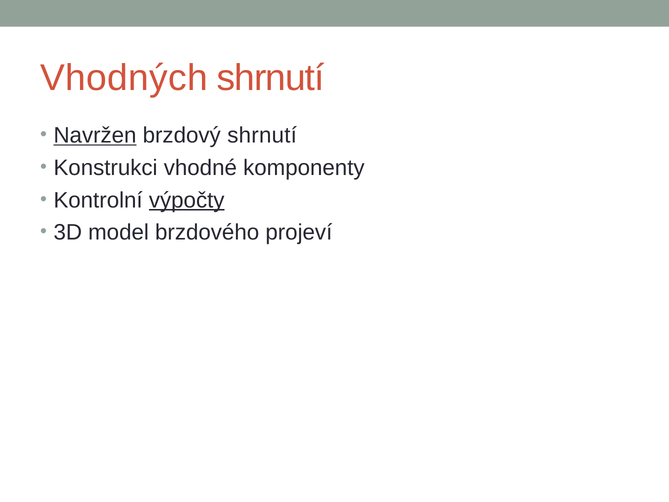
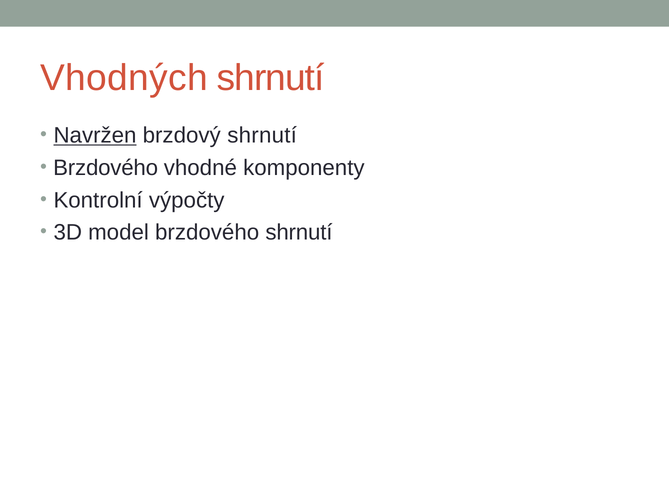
Konstrukci at (106, 168): Konstrukci -> Brzdového
výpočty underline: present -> none
brzdového projeví: projeví -> shrnutí
